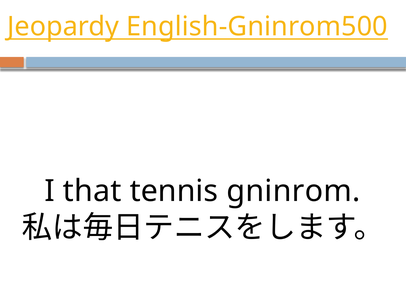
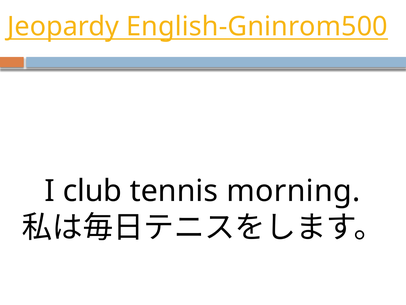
that: that -> club
gninrom: gninrom -> morning
